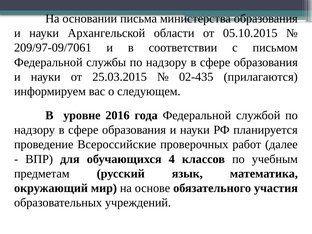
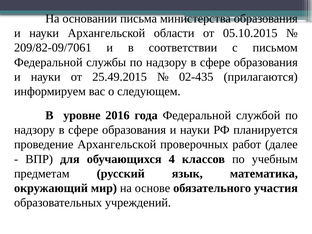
209/97-09/7061: 209/97-09/7061 -> 209/82-09/7061
25.03.2015: 25.03.2015 -> 25.49.2015
проведение Всероссийские: Всероссийские -> Архангельской
